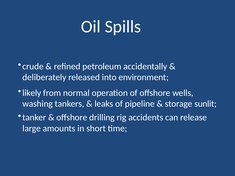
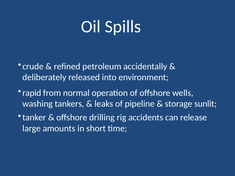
likely: likely -> rapid
